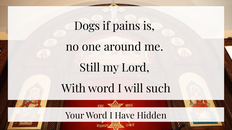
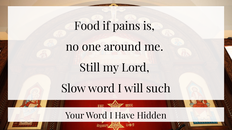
Dogs: Dogs -> Food
With: With -> Slow
